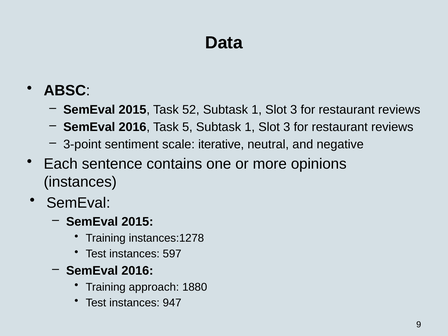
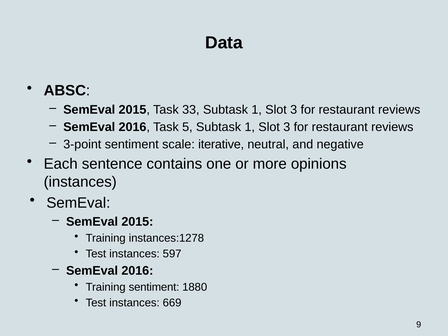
52: 52 -> 33
Training approach: approach -> sentiment
947: 947 -> 669
